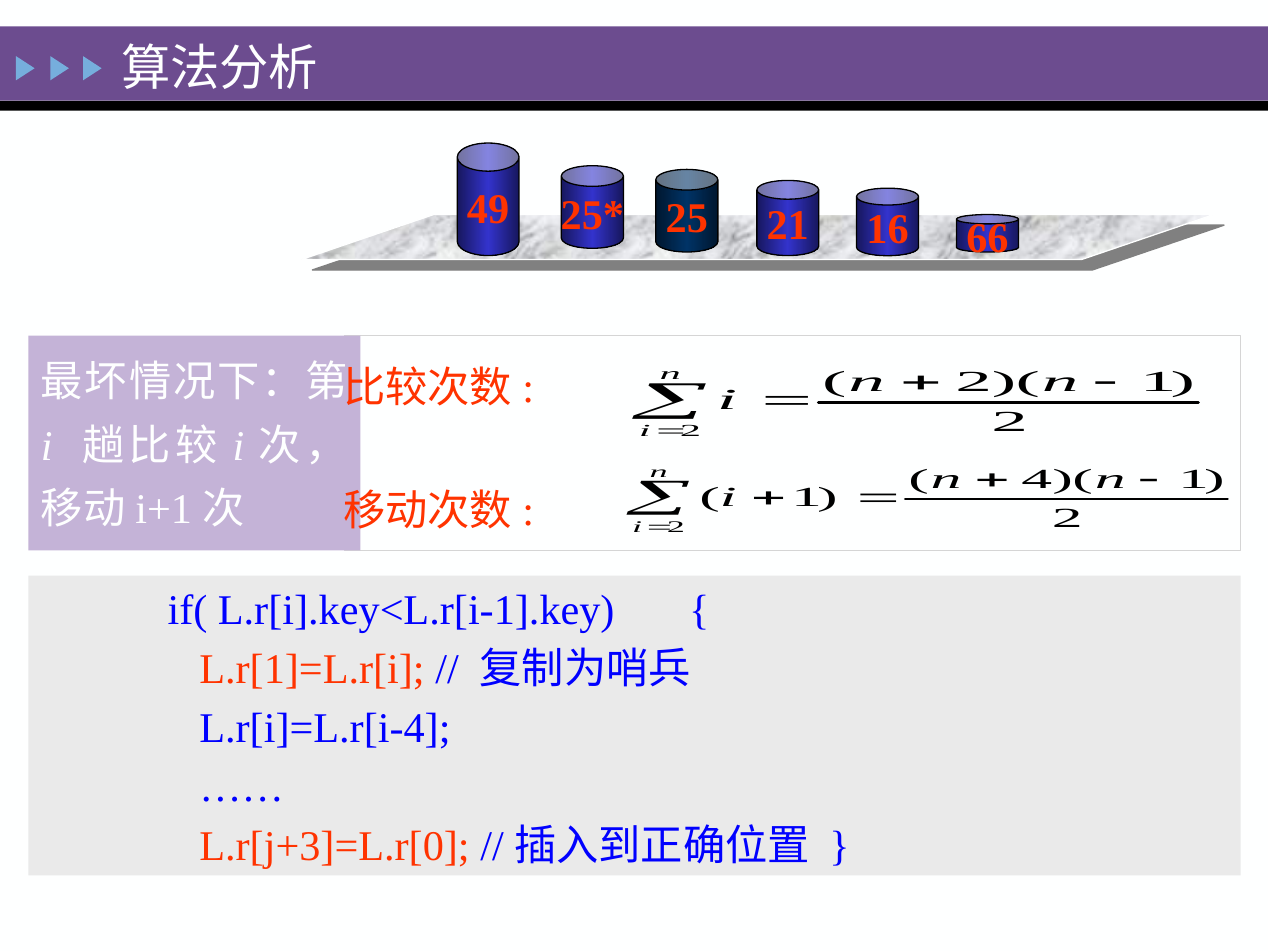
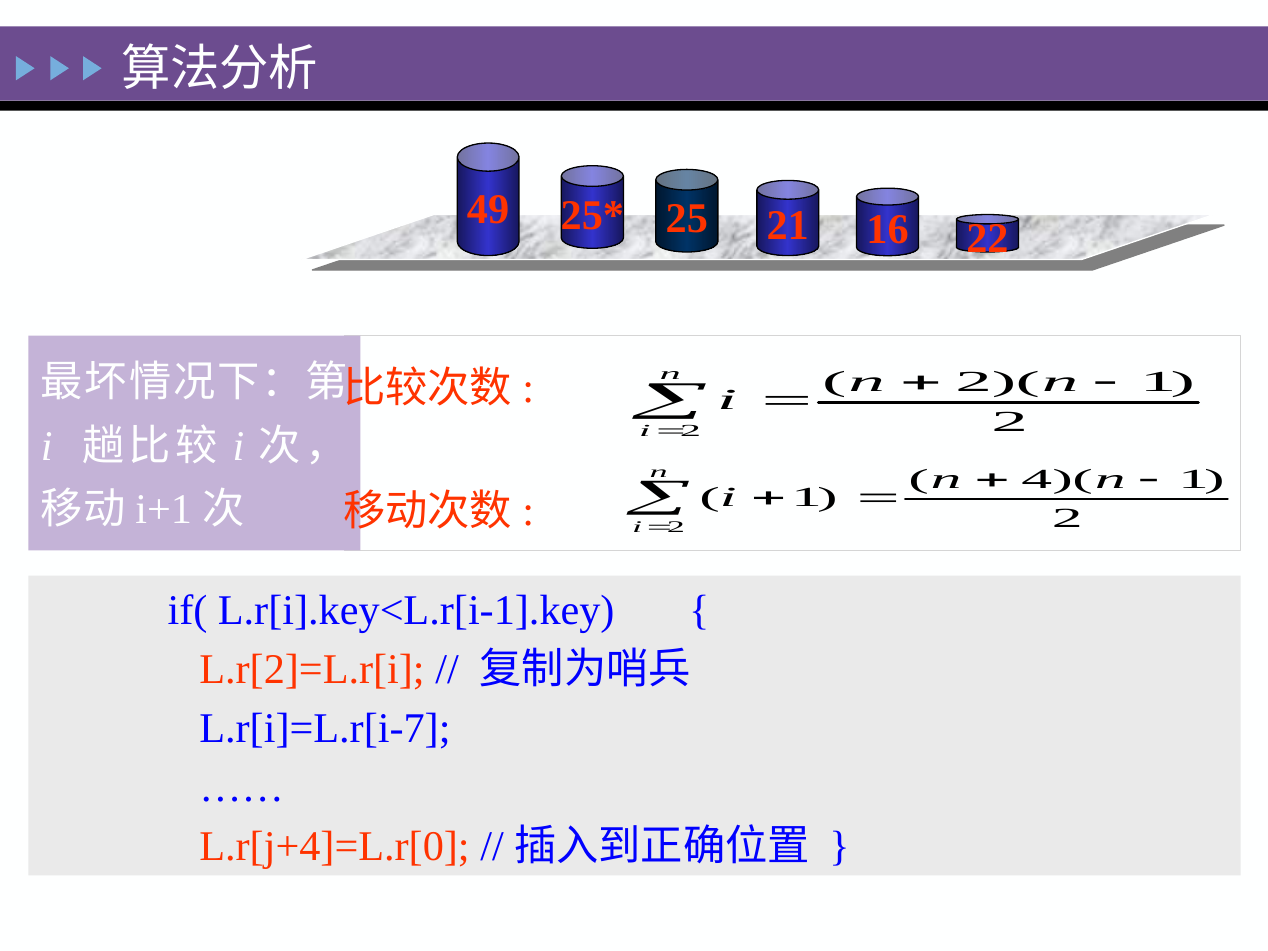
66: 66 -> 22
L.r[1]=L.r[i: L.r[1]=L.r[i -> L.r[2]=L.r[i
L.r[i]=L.r[i-4: L.r[i]=L.r[i-4 -> L.r[i]=L.r[i-7
L.r[j+3]=L.r[0: L.r[j+3]=L.r[0 -> L.r[j+4]=L.r[0
